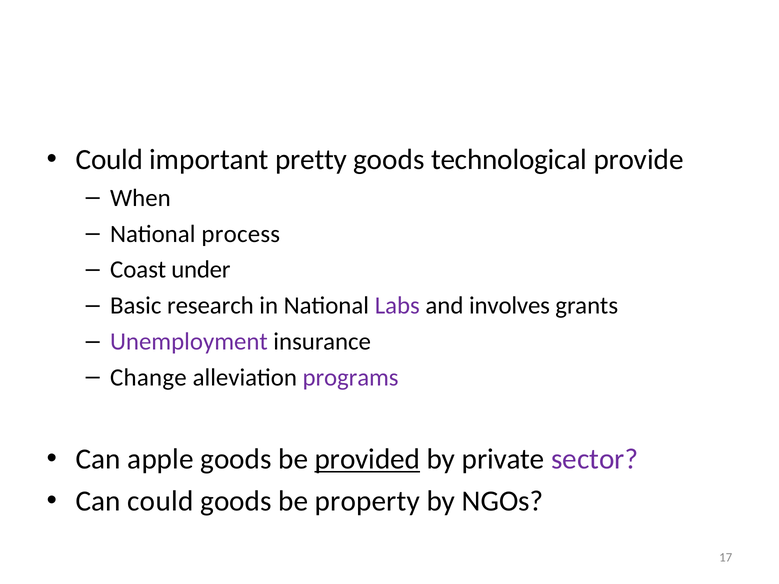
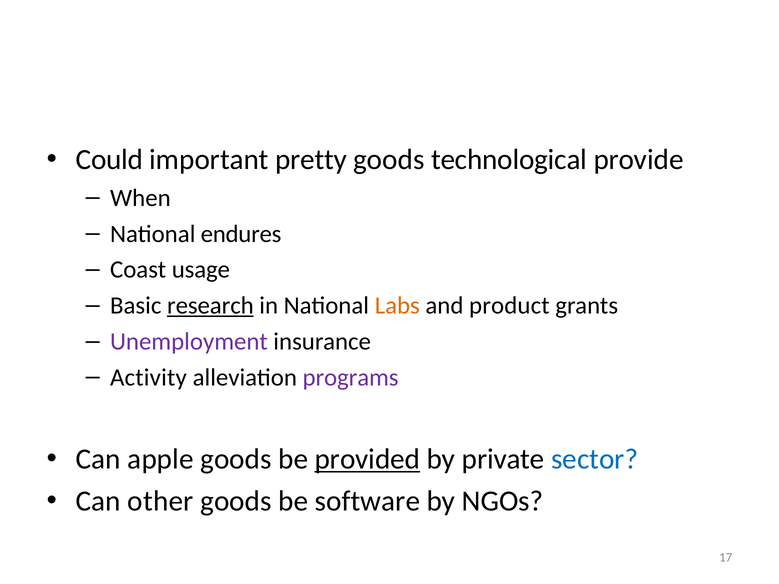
process: process -> endures
under: under -> usage
research underline: none -> present
Labs colour: purple -> orange
involves: involves -> product
Change: Change -> Activity
sector colour: purple -> blue
Can could: could -> other
property: property -> software
